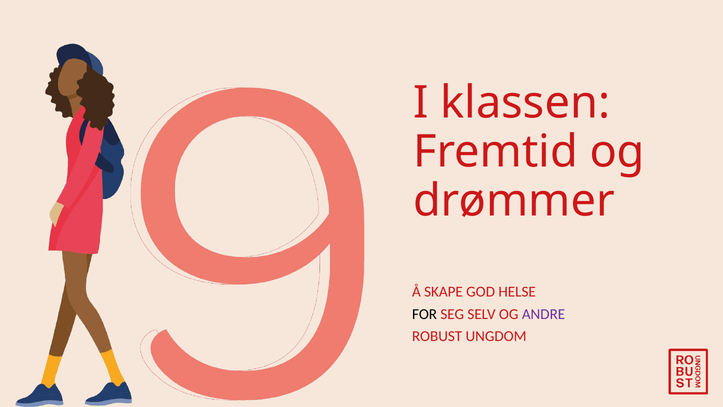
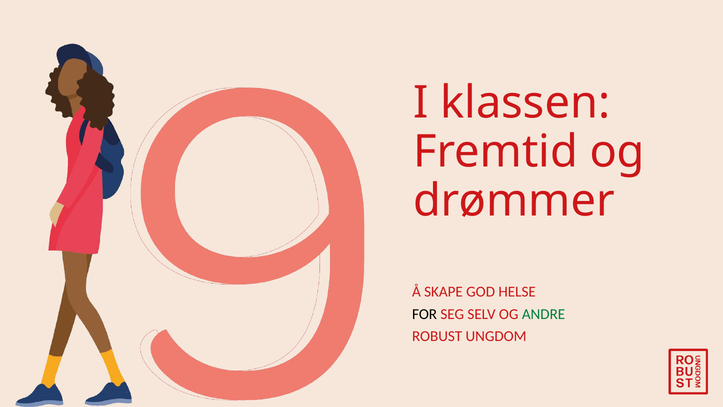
ANDRE colour: purple -> green
